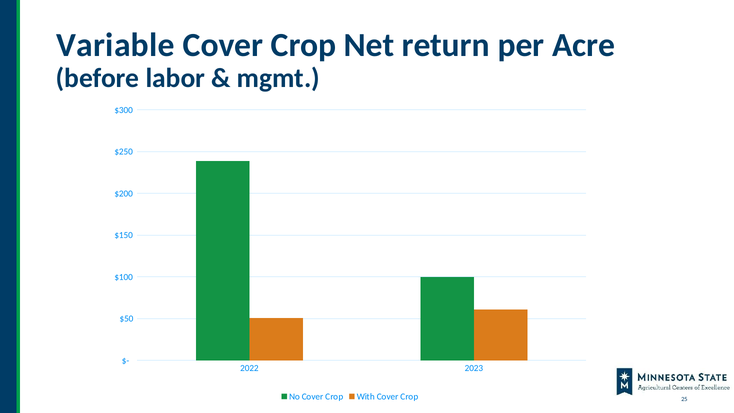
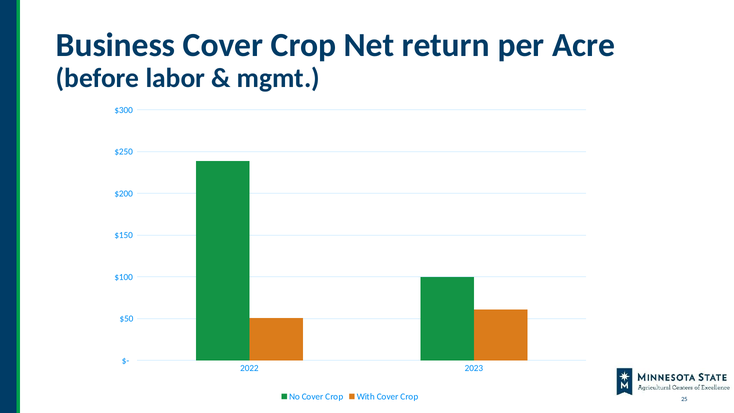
Variable: Variable -> Business
